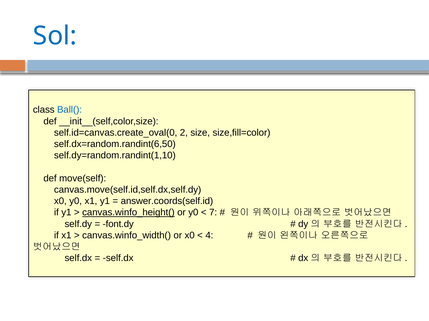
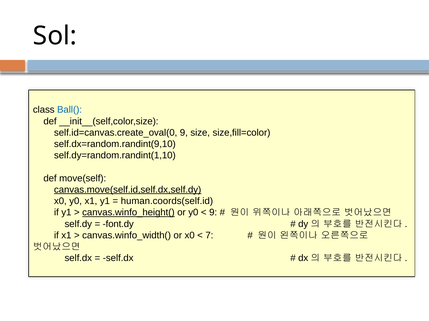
Sol colour: blue -> black
self.id=canvas.create_oval(0 2: 2 -> 9
self.dx=random.randint(6,50: self.dx=random.randint(6,50 -> self.dx=random.randint(9,10
canvas.move(self.id,self.dx,self.dy underline: none -> present
answer.coords(self.id: answer.coords(self.id -> human.coords(self.id
7 at (213, 213): 7 -> 9
4: 4 -> 7
